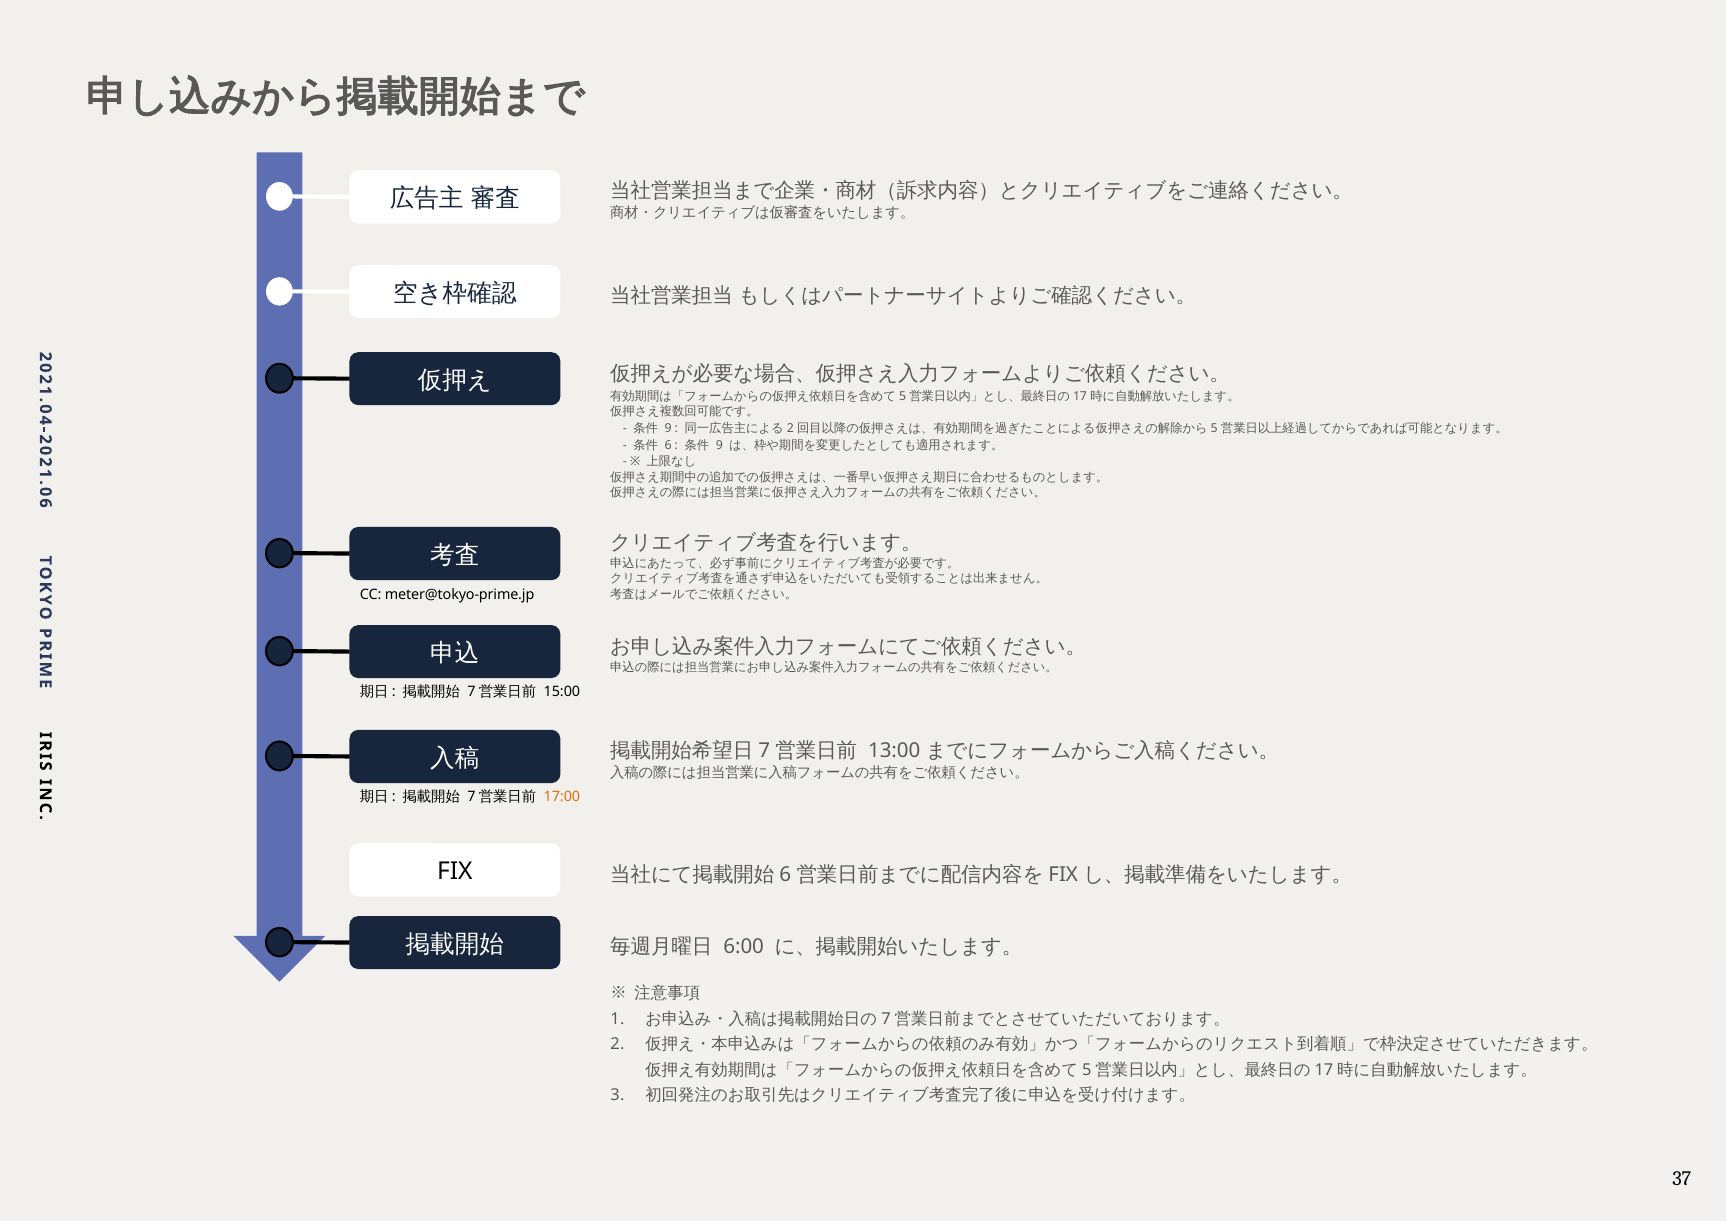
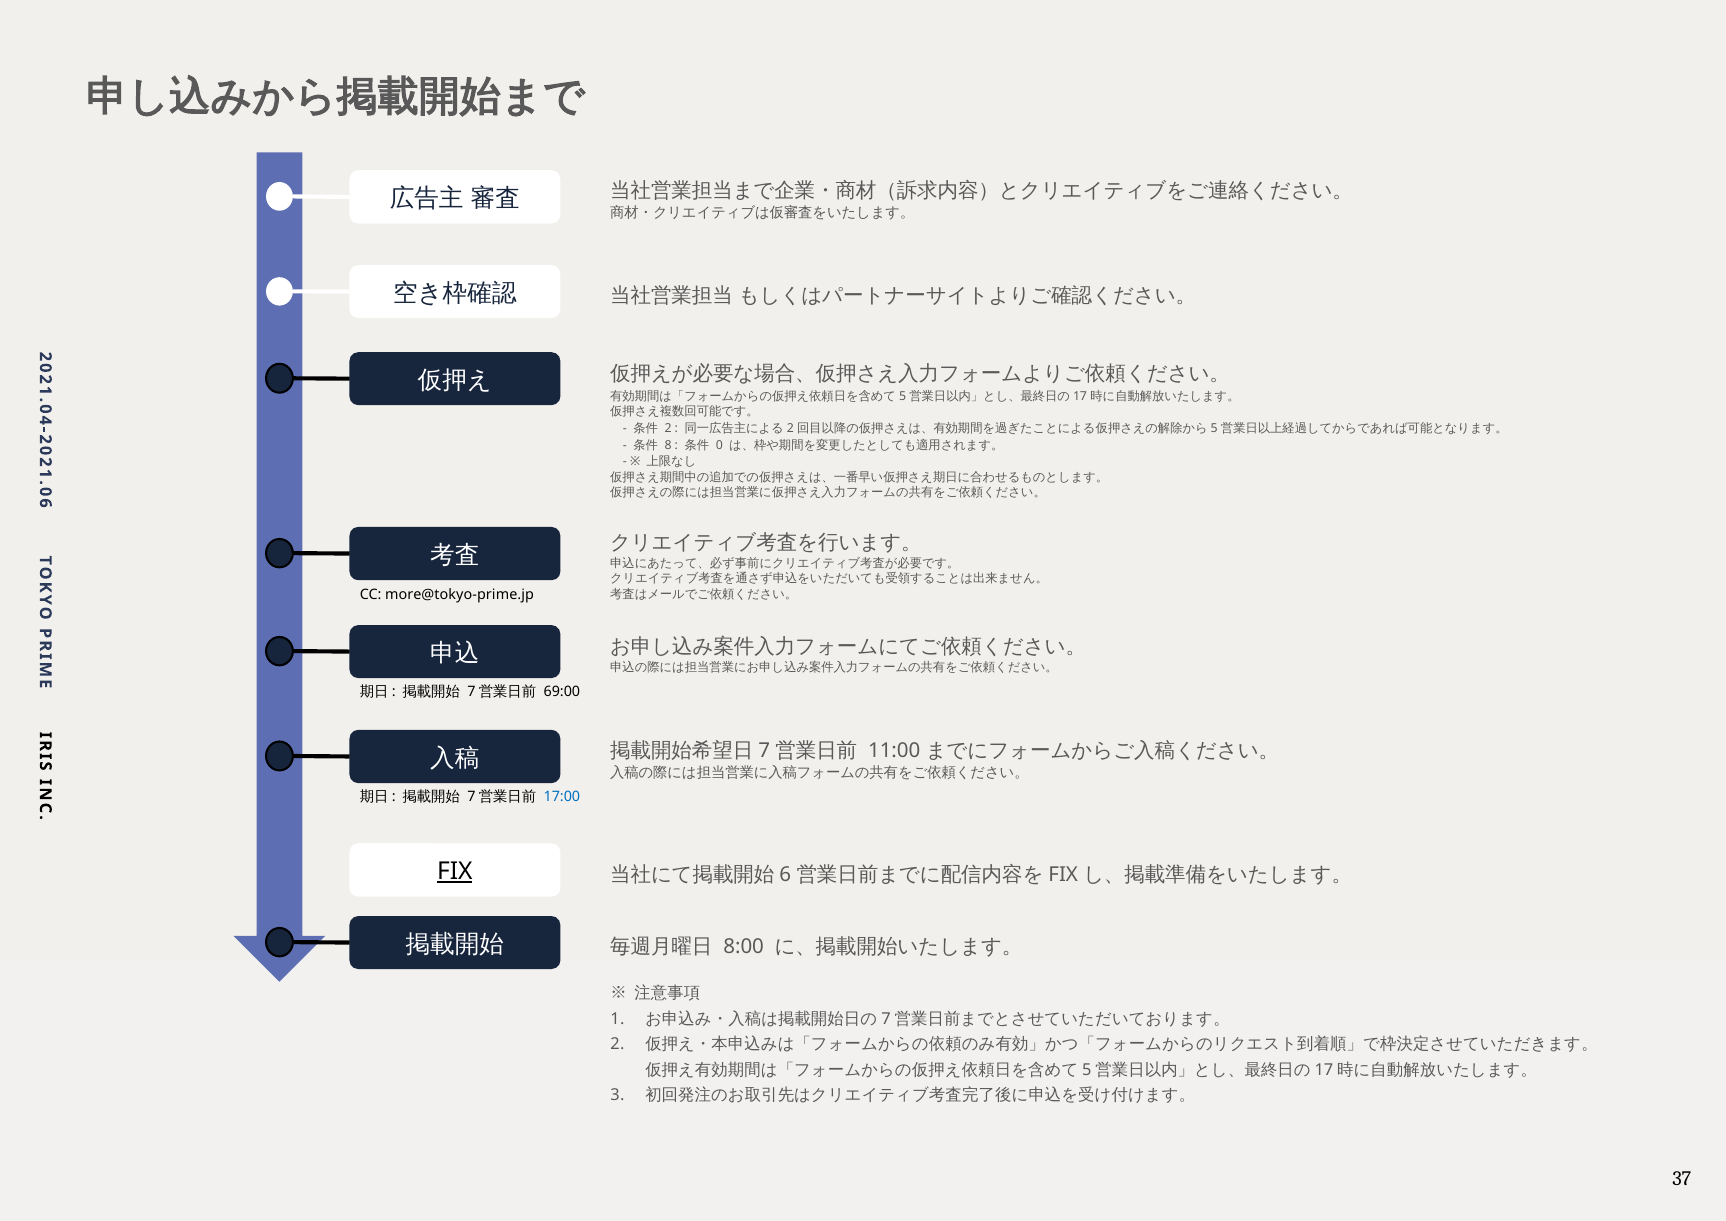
9 at (668, 428): 9 -> 2
6 at (668, 445): 6 -> 8
9 at (719, 445): 9 -> 0
meter@tokyo-prime.jp: meter@tokyo-prime.jp -> more@tokyo-prime.jp
15:00: 15:00 -> 69:00
13:00: 13:00 -> 11:00
17:00 colour: orange -> blue
FIX underline: none -> present
6:00: 6:00 -> 8:00
